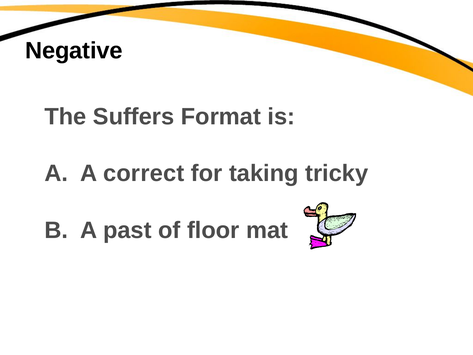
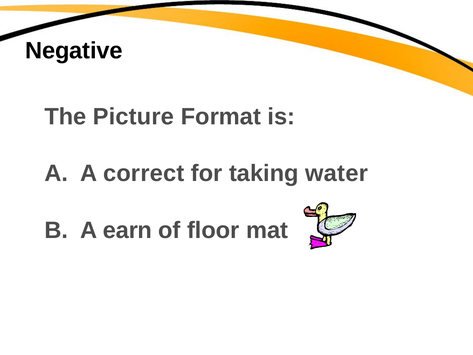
Suffers: Suffers -> Picture
tricky: tricky -> water
past: past -> earn
